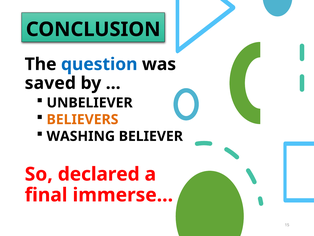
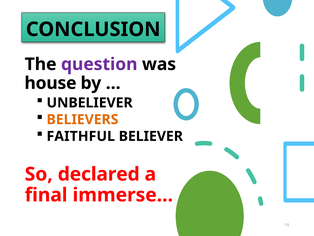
question colour: blue -> purple
saved: saved -> house
WASHING: WASHING -> FAITHFUL
